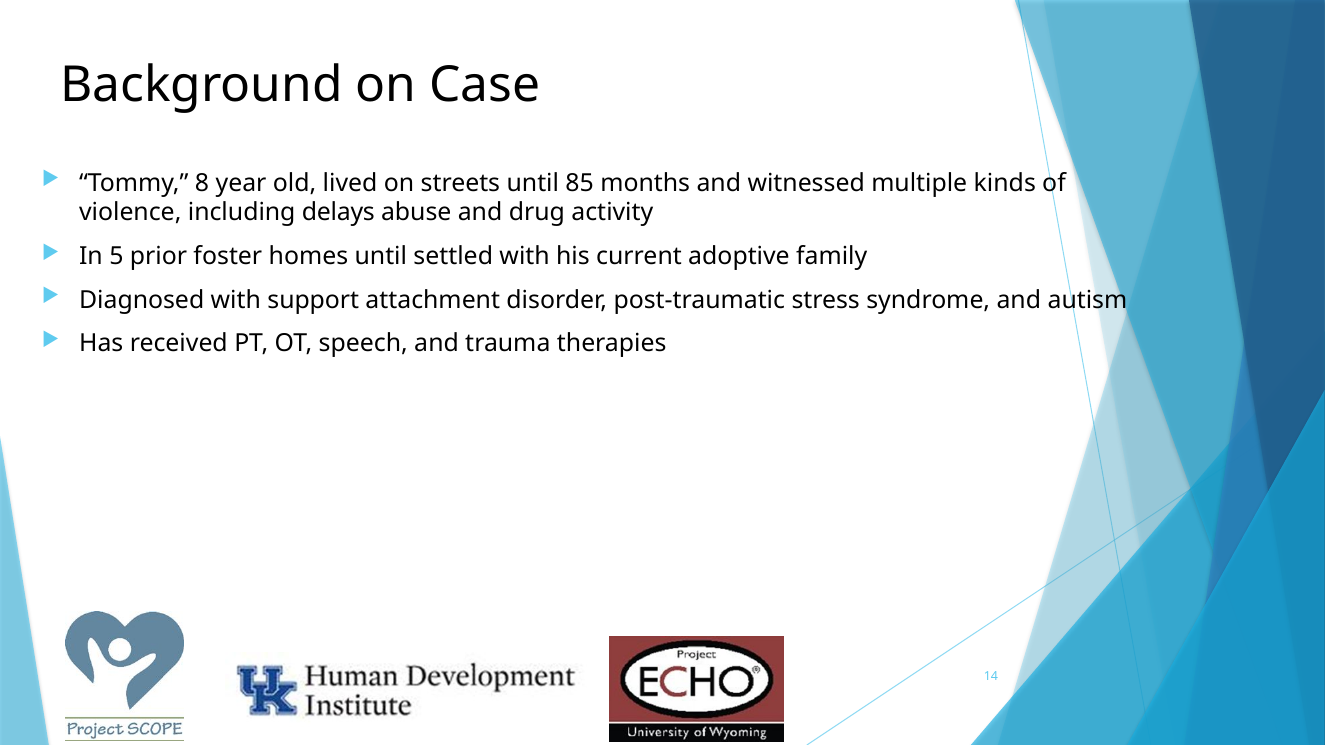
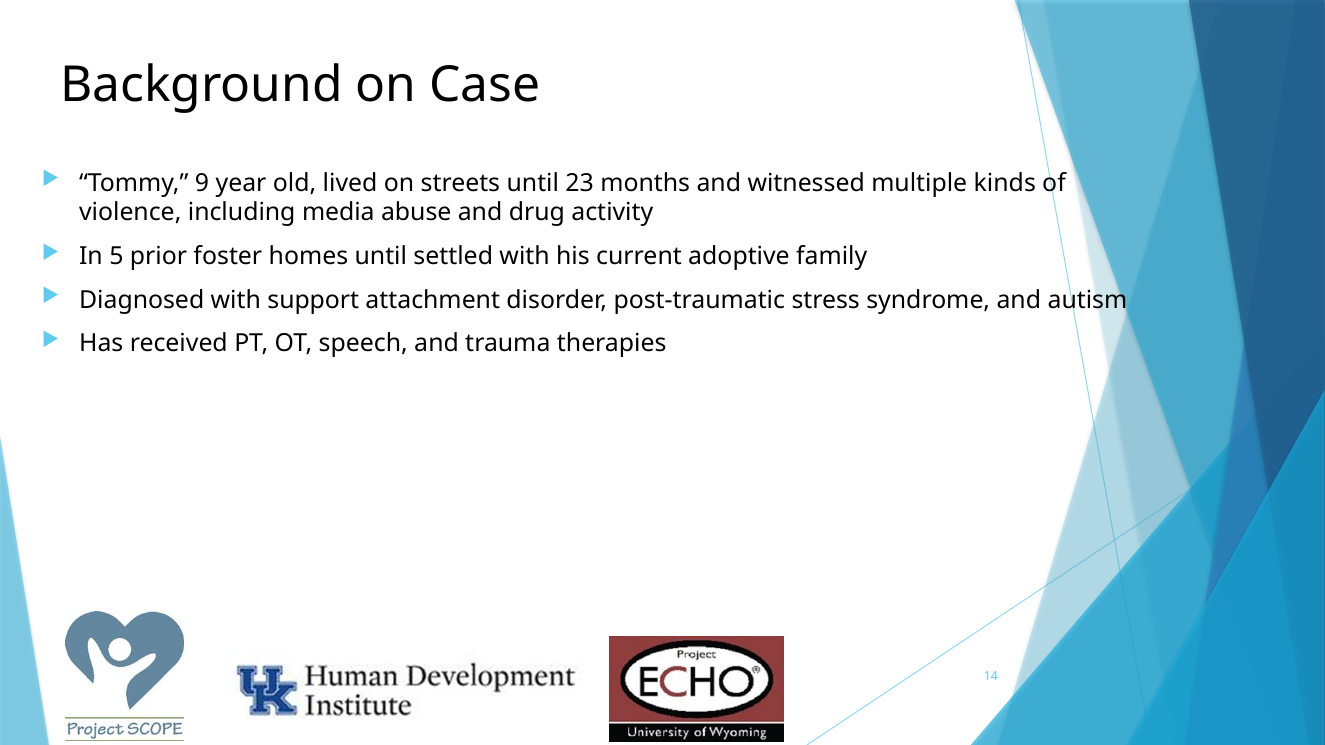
8: 8 -> 9
85: 85 -> 23
delays: delays -> media
